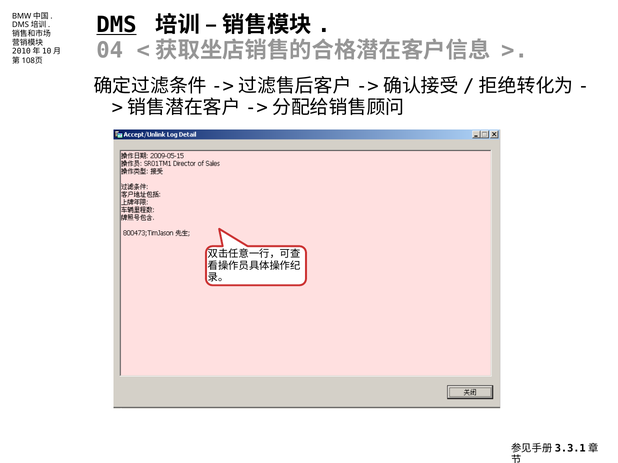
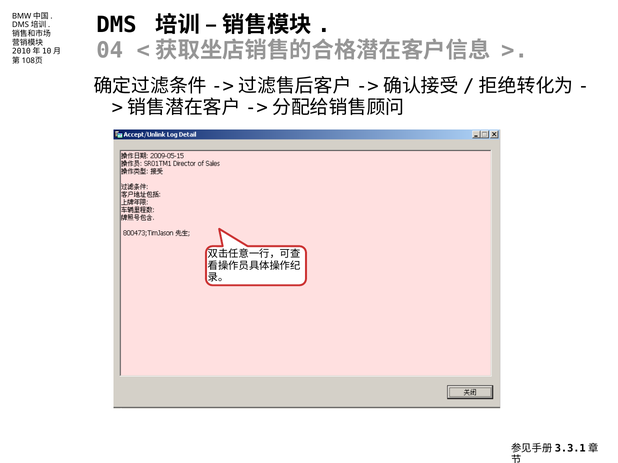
DMS underline: present -> none
